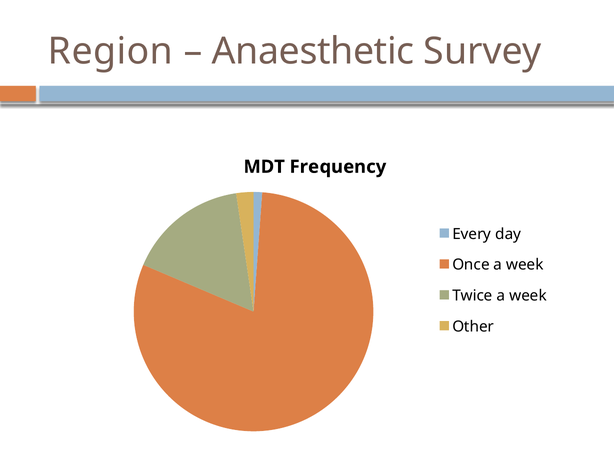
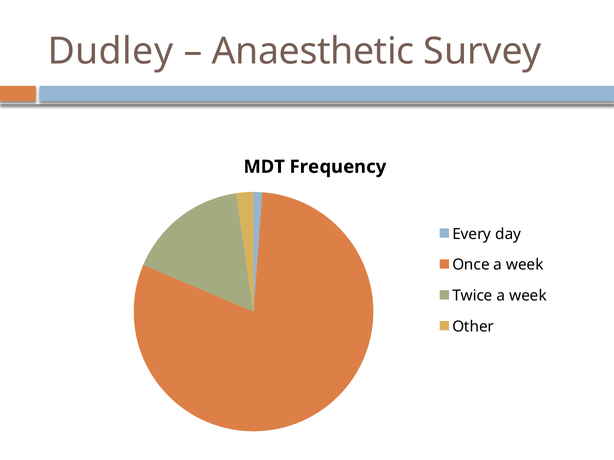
Region: Region -> Dudley
